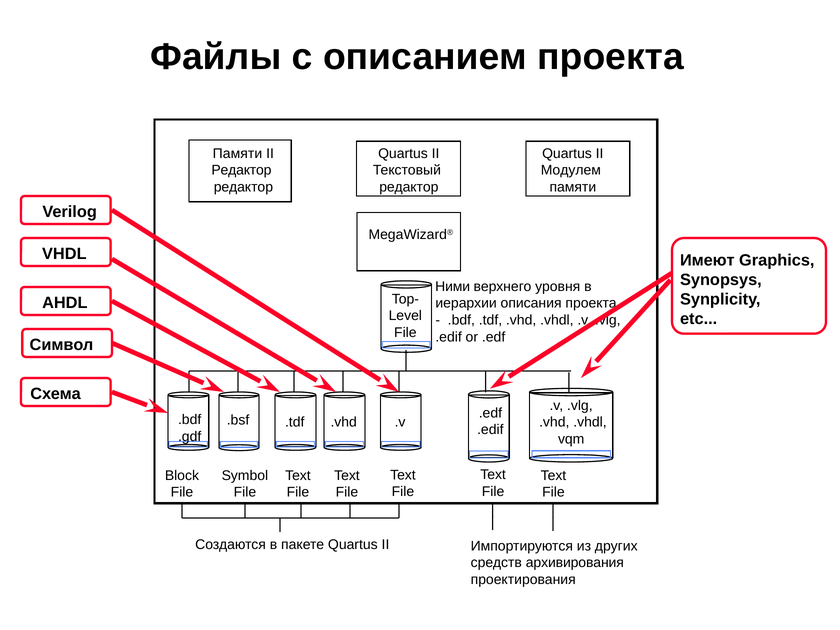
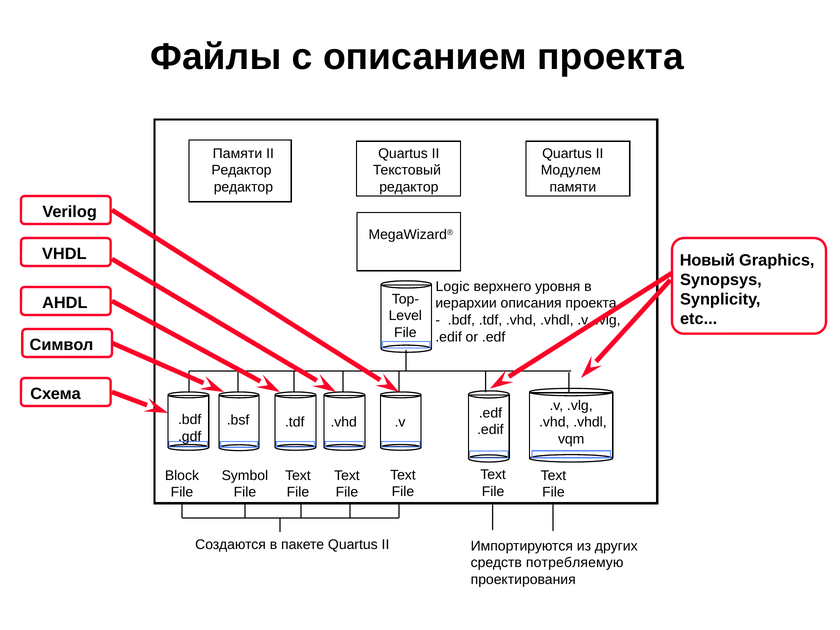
Имеют: Имеют -> Новый
Ними: Ними -> Logic
архивирования: архивирования -> потребляемую
